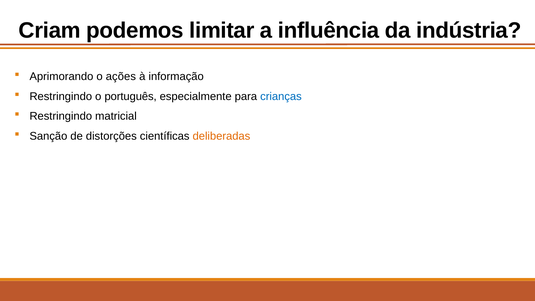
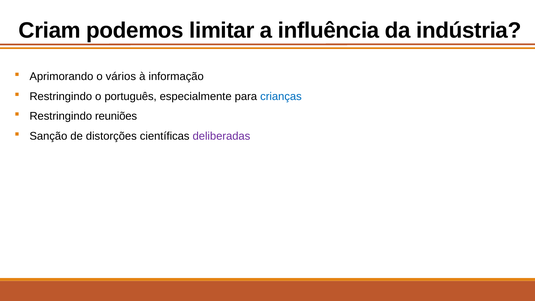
ações: ações -> vários
matricial: matricial -> reuniões
deliberadas colour: orange -> purple
